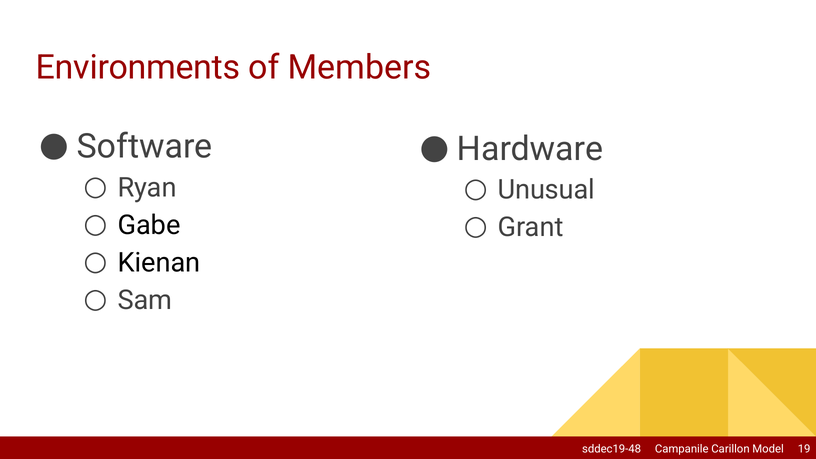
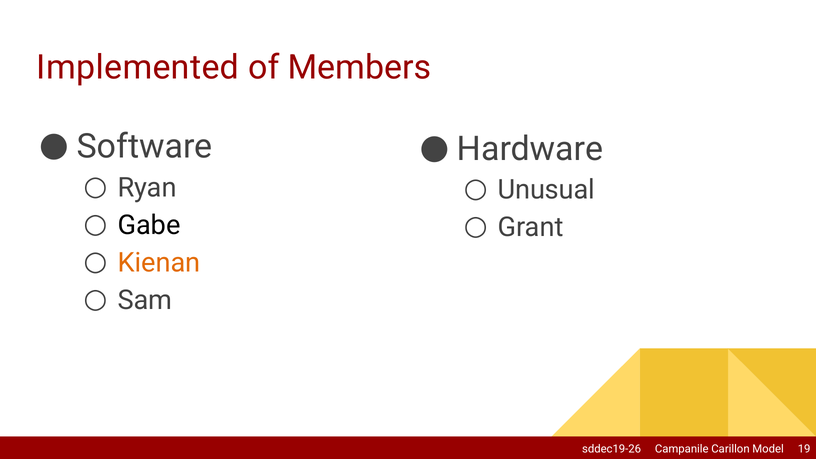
Environments: Environments -> Implemented
Kienan colour: black -> orange
sddec19-48: sddec19-48 -> sddec19-26
